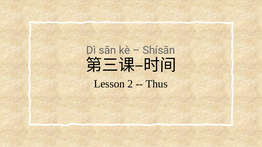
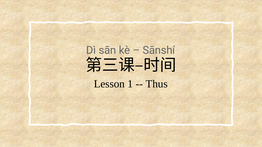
Shísān: Shísān -> Sānshí
2: 2 -> 1
